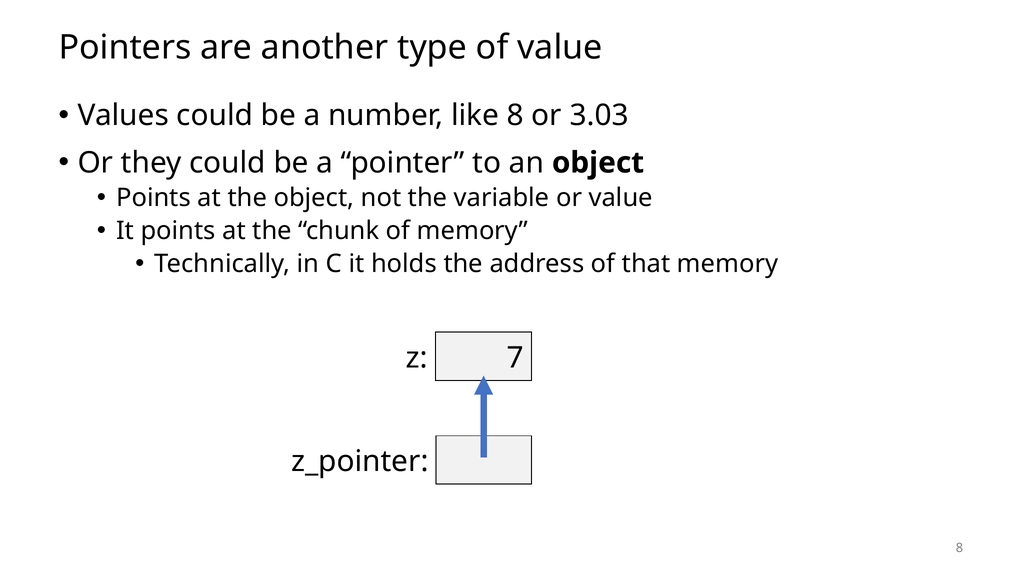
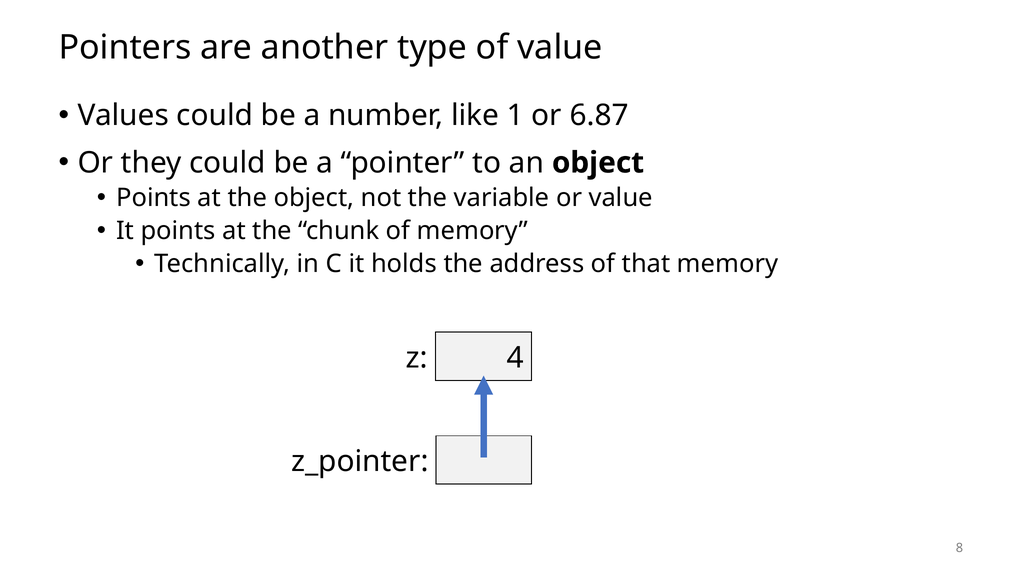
like 8: 8 -> 1
3.03: 3.03 -> 6.87
7: 7 -> 4
